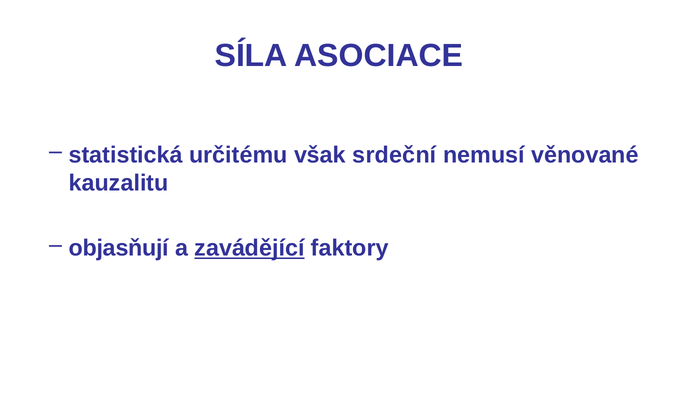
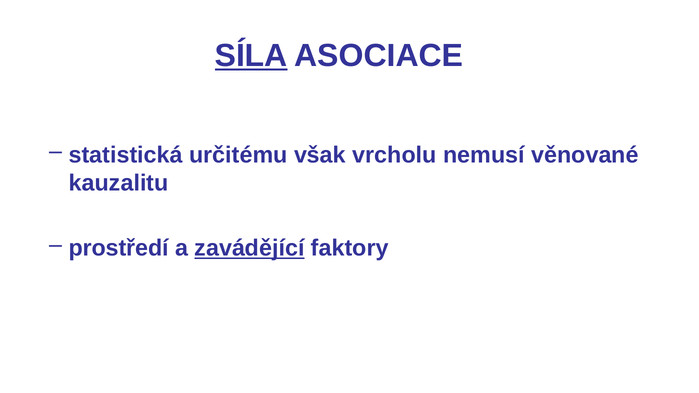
SÍLA underline: none -> present
srdeční: srdeční -> vrcholu
objasňují: objasňují -> prostředí
